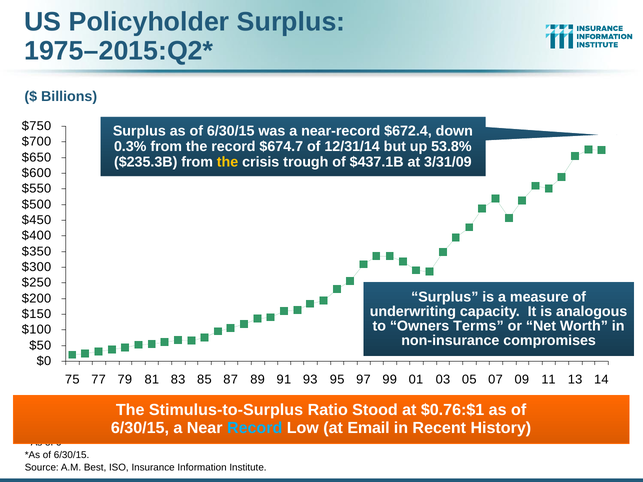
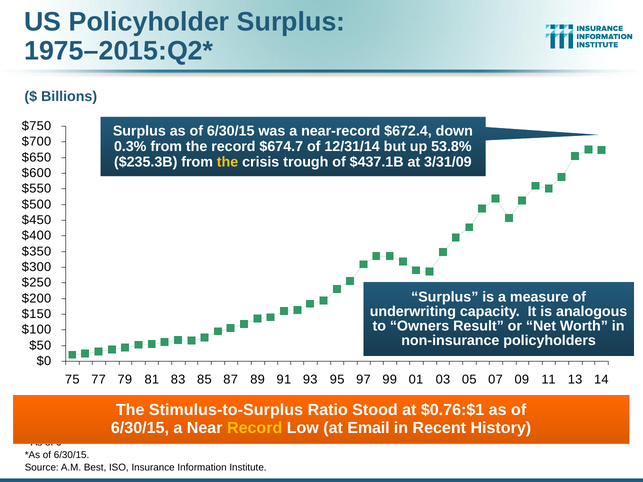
Terms: Terms -> Result
compromises: compromises -> policyholders
Record at (255, 428) colour: light blue -> yellow
